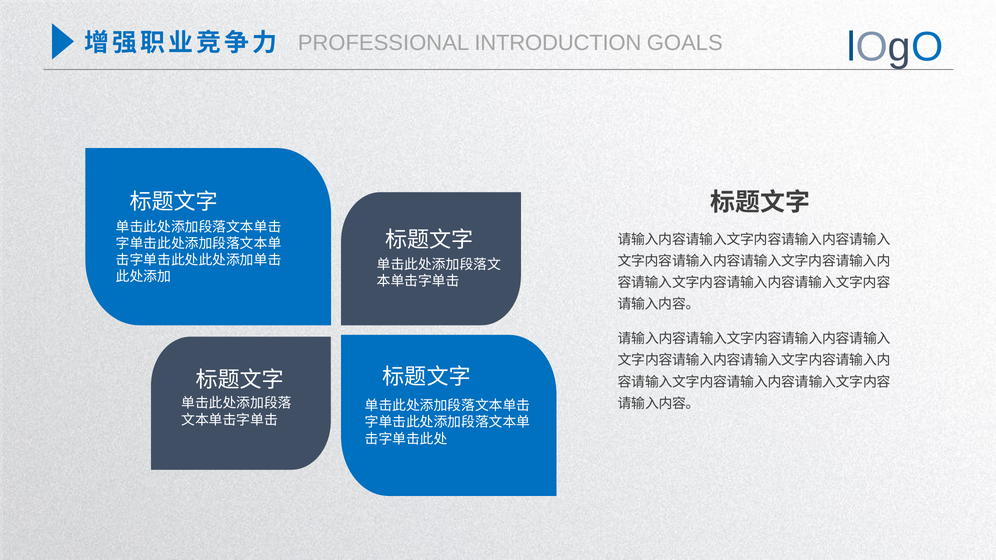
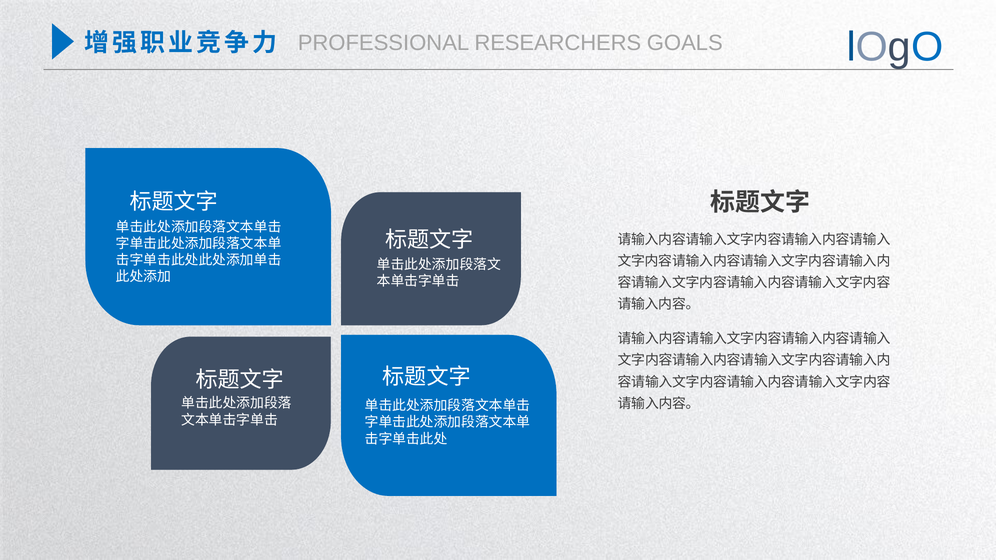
INTRODUCTION: INTRODUCTION -> RESEARCHERS
